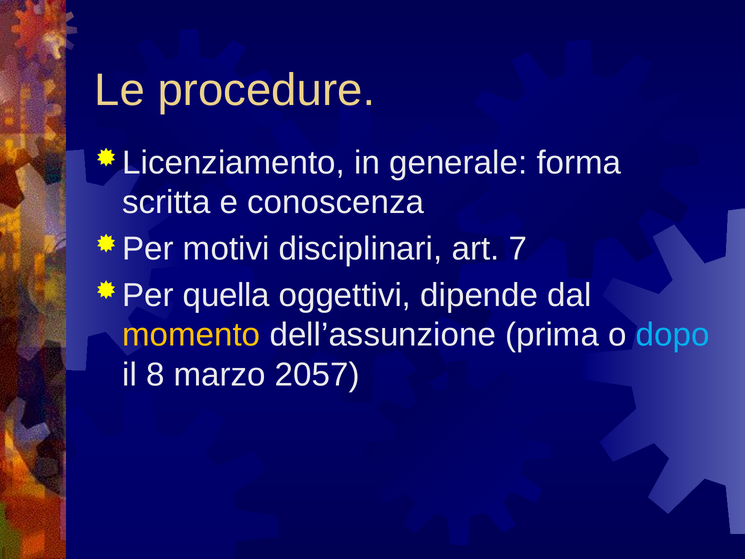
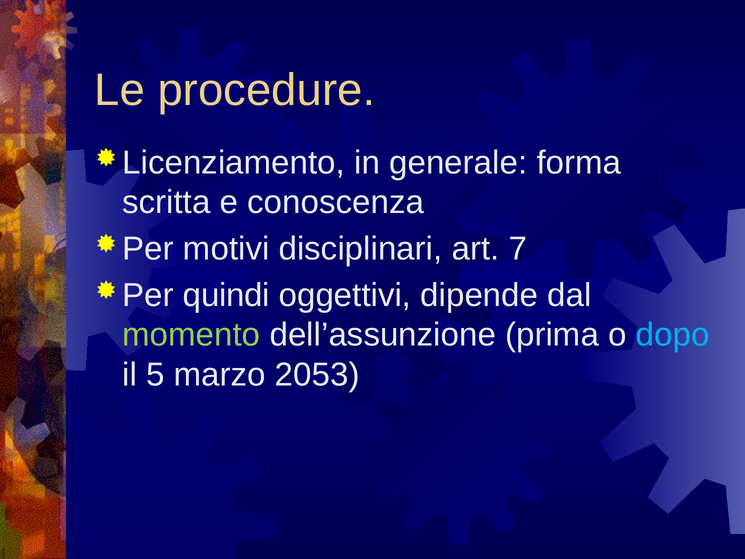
quella: quella -> quindi
momento colour: yellow -> light green
8: 8 -> 5
2057: 2057 -> 2053
